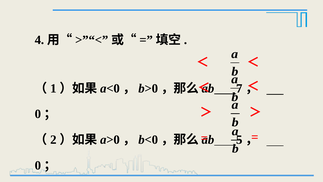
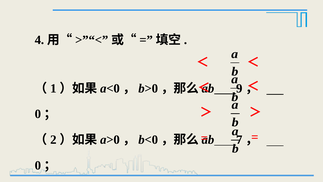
7: 7 -> 9
5: 5 -> 7
